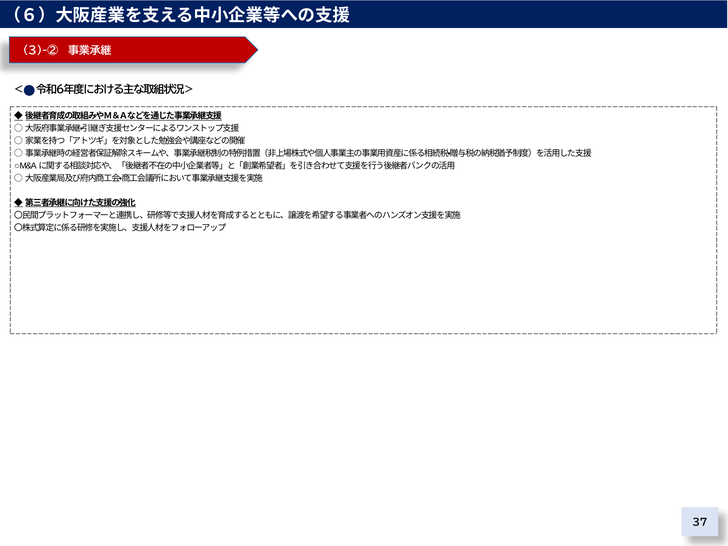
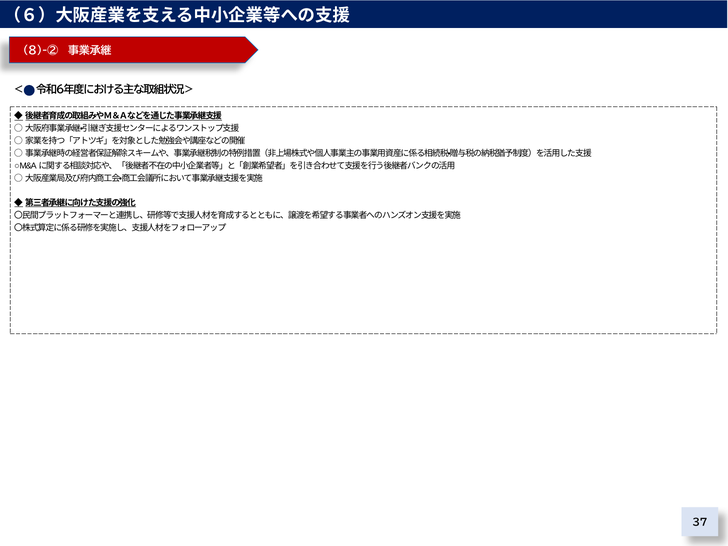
3)-②: 3)-② -> 8)-②
